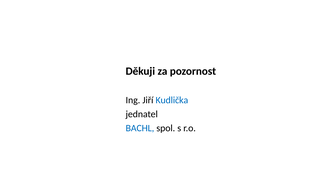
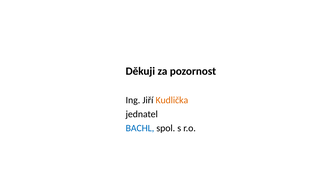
Kudlička colour: blue -> orange
